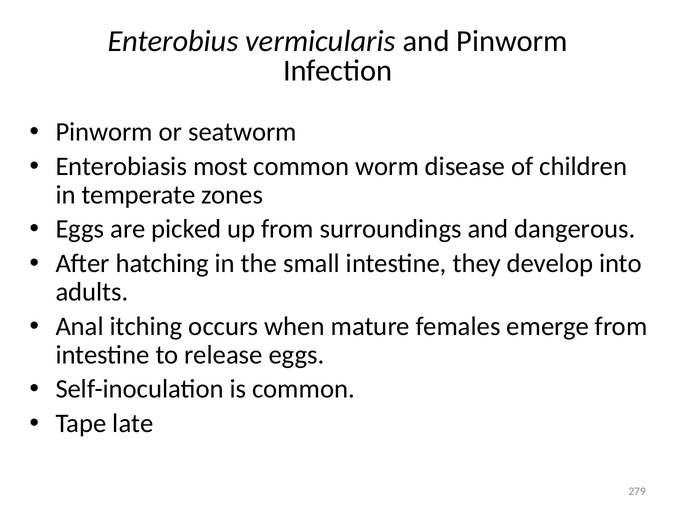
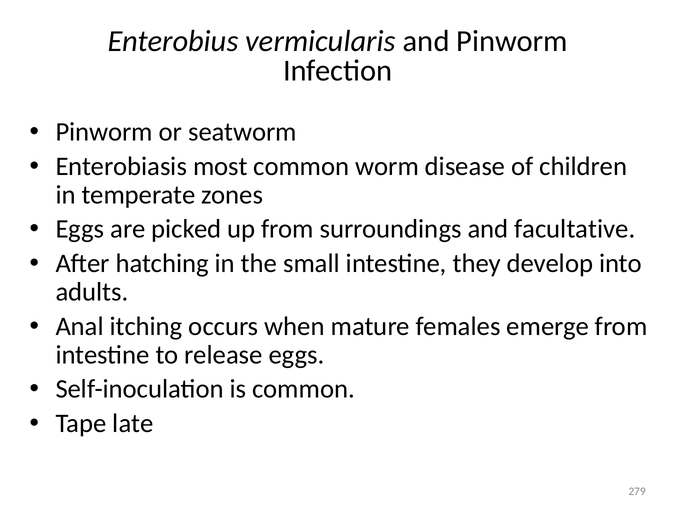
dangerous: dangerous -> facultative
